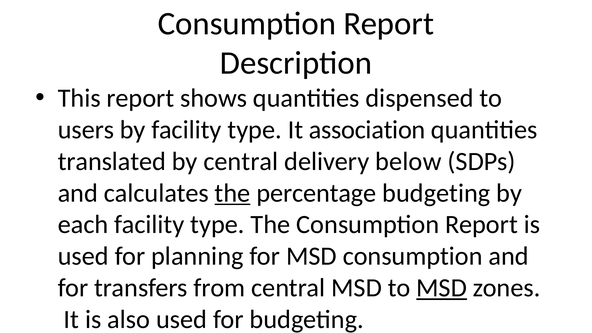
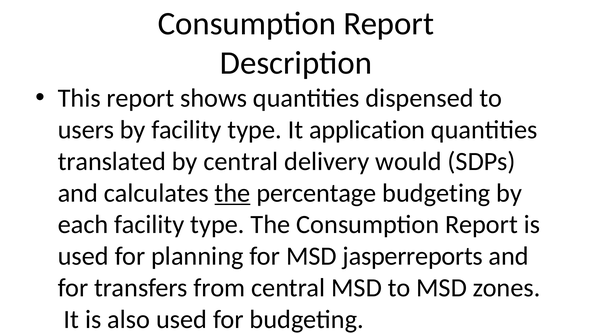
association: association -> application
below: below -> would
MSD consumption: consumption -> jasperreports
MSD at (442, 288) underline: present -> none
